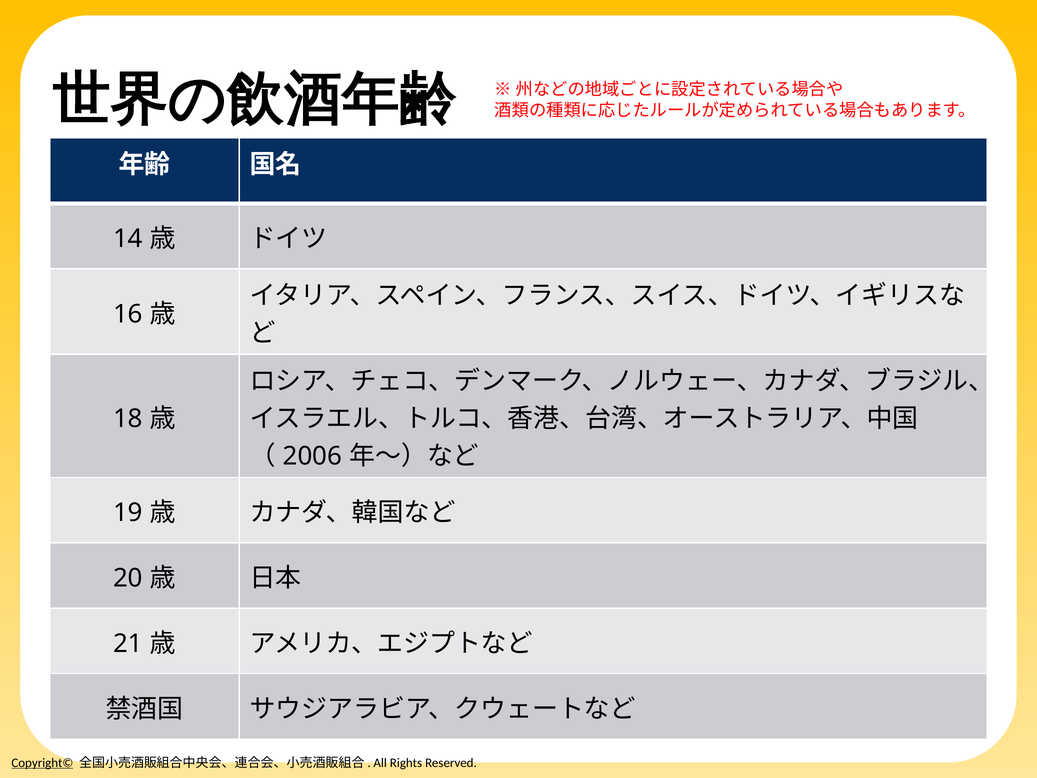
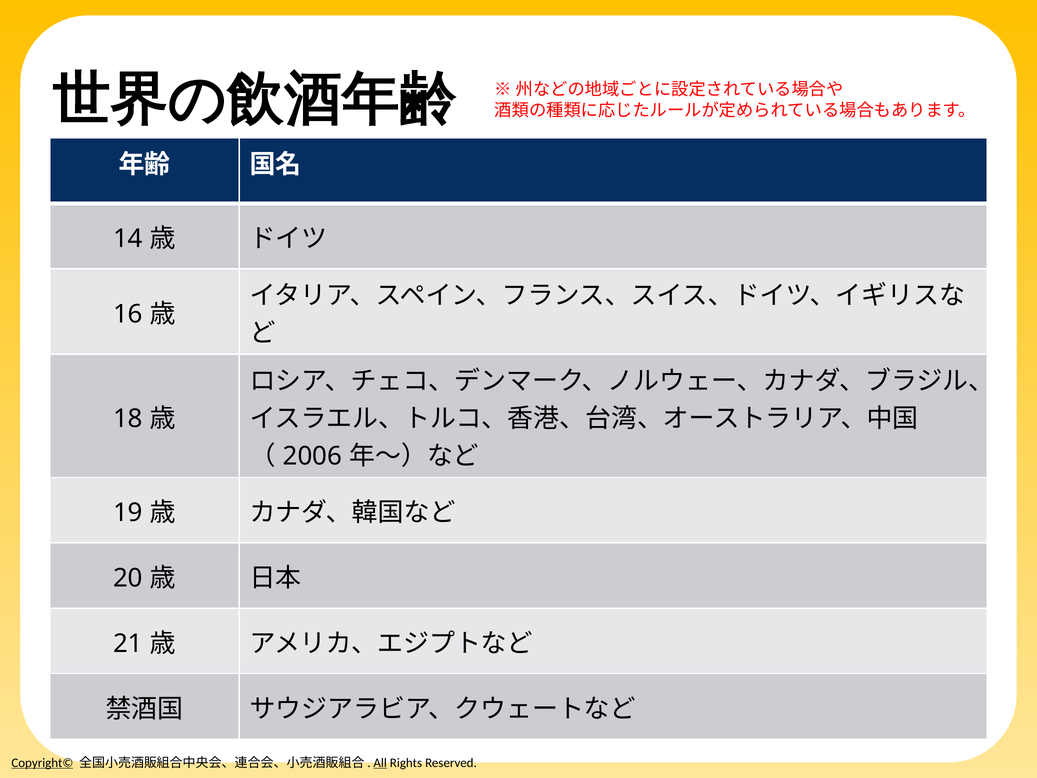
All underline: none -> present
